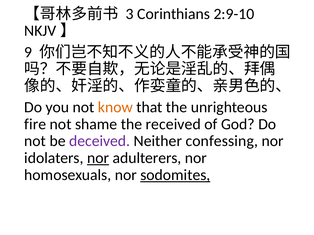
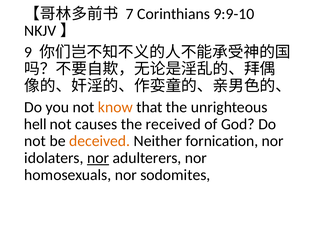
3: 3 -> 7
2:9-10: 2:9-10 -> 9:9-10
fire: fire -> hell
shame: shame -> causes
deceived colour: purple -> orange
confessing: confessing -> fornication
sodomites underline: present -> none
